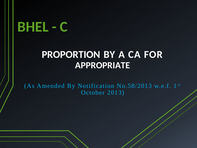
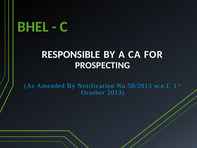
PROPORTION: PROPORTION -> RESPONSIBLE
APPROPRIATE: APPROPRIATE -> PROSPECTING
